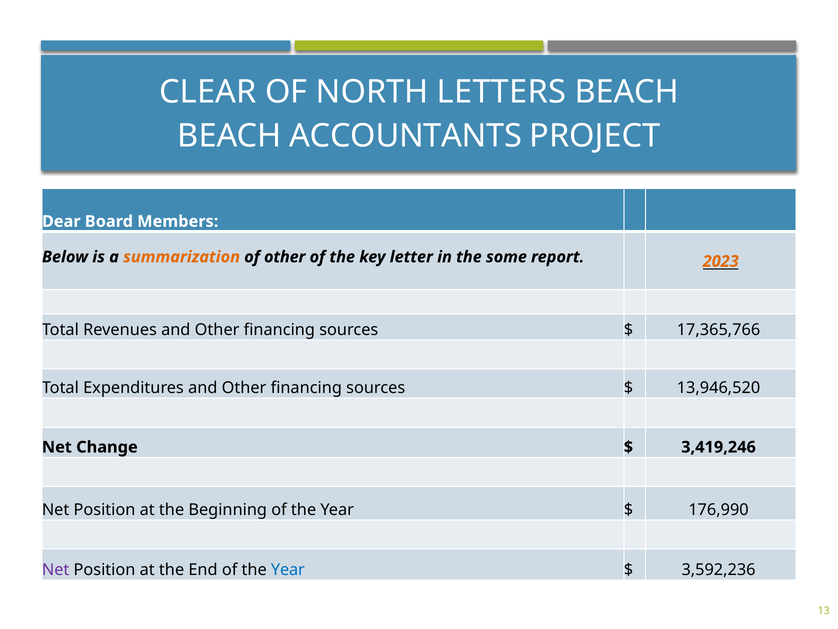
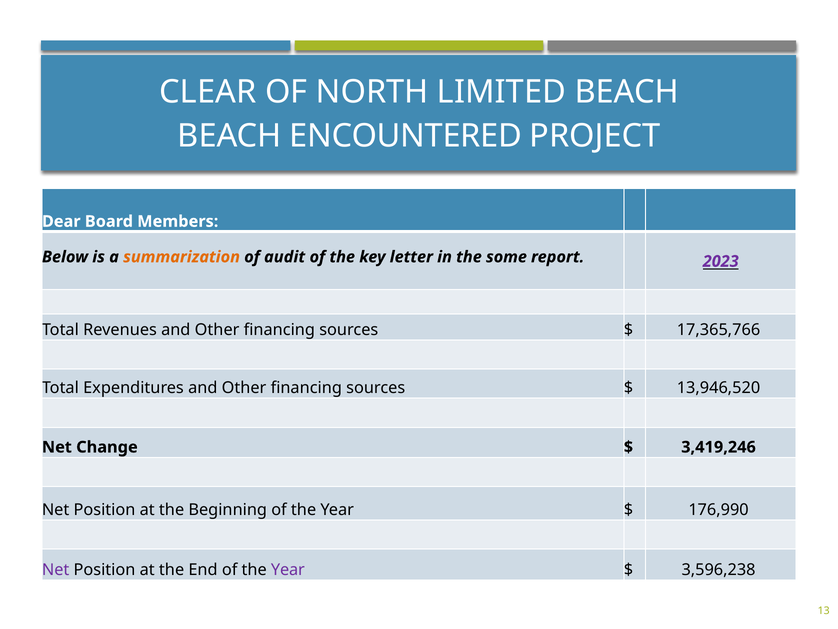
LETTERS: LETTERS -> LIMITED
ACCOUNTANTS: ACCOUNTANTS -> ENCOUNTERED
of other: other -> audit
2023 colour: orange -> purple
Year at (288, 569) colour: blue -> purple
3,592,236: 3,592,236 -> 3,596,238
